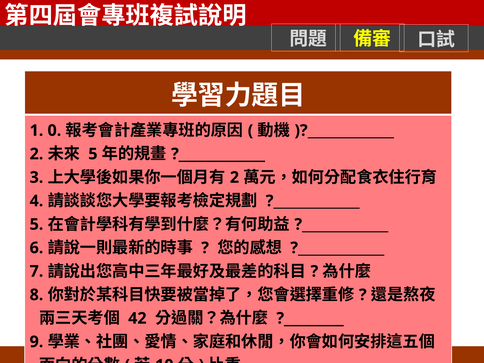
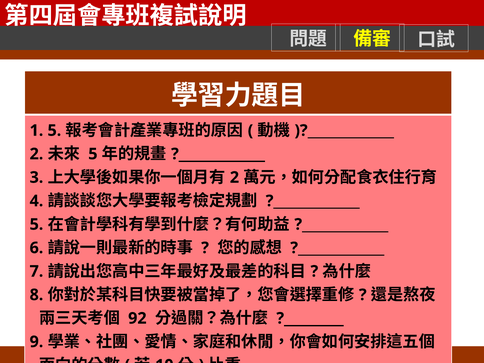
1 0: 0 -> 5
42: 42 -> 92
